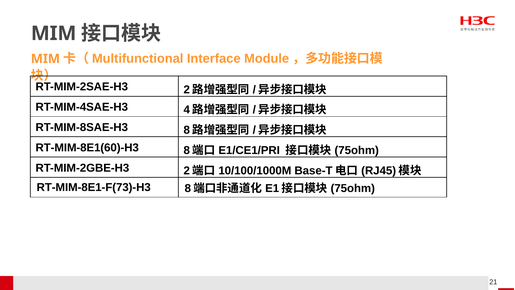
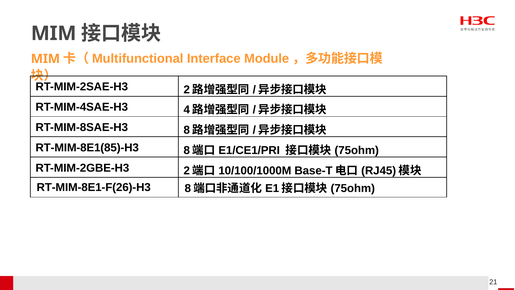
RT-MIM-8E1(60)-H3: RT-MIM-8E1(60)-H3 -> RT-MIM-8E1(85)-H3
RT-MIM-8E1-F(73)-H3: RT-MIM-8E1-F(73)-H3 -> RT-MIM-8E1-F(26)-H3
